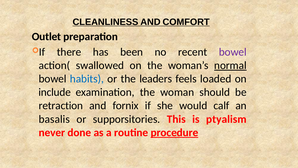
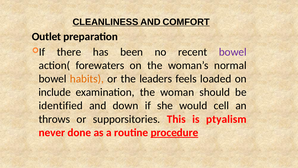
swallowed: swallowed -> forewaters
normal underline: present -> none
habits colour: blue -> orange
retraction: retraction -> identified
fornix: fornix -> down
calf: calf -> cell
basalis: basalis -> throws
